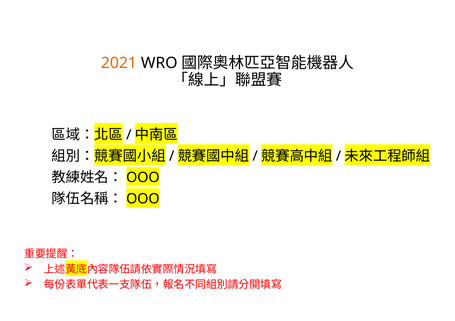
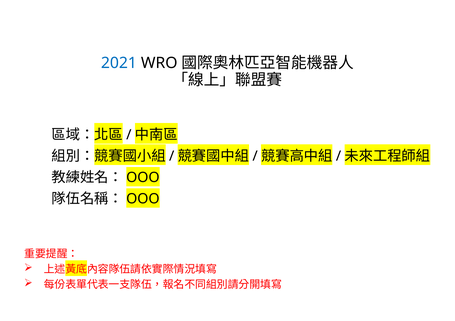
2021 colour: orange -> blue
